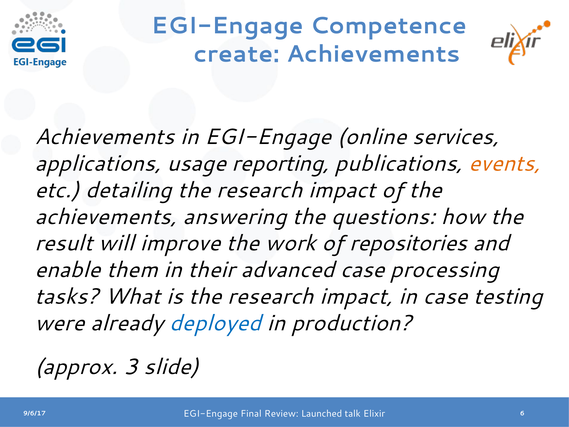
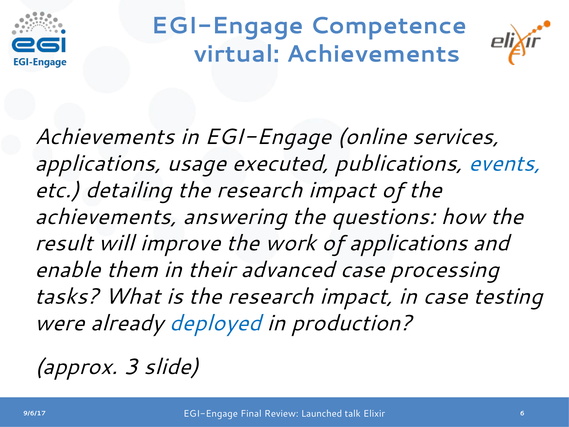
create: create -> virtual
reporting: reporting -> executed
events colour: orange -> blue
of repositories: repositories -> applications
